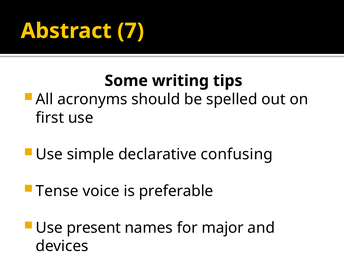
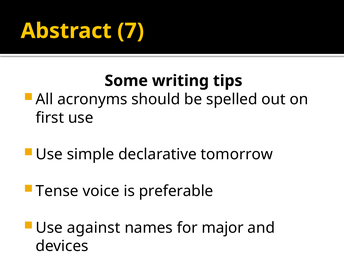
confusing: confusing -> tomorrow
present: present -> against
